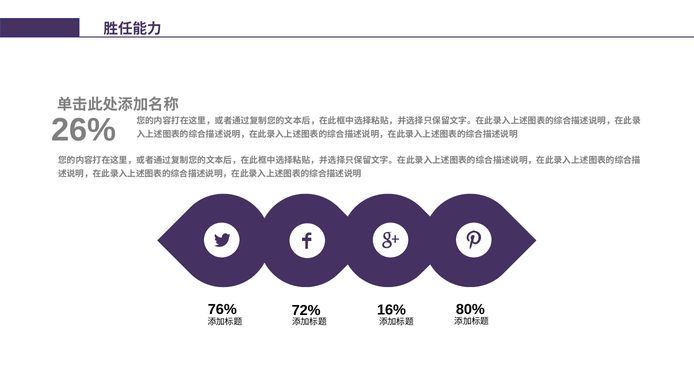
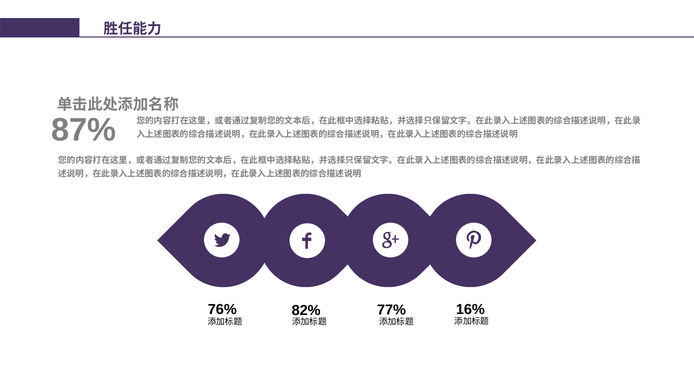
26%: 26% -> 87%
80%: 80% -> 16%
16%: 16% -> 77%
72%: 72% -> 82%
